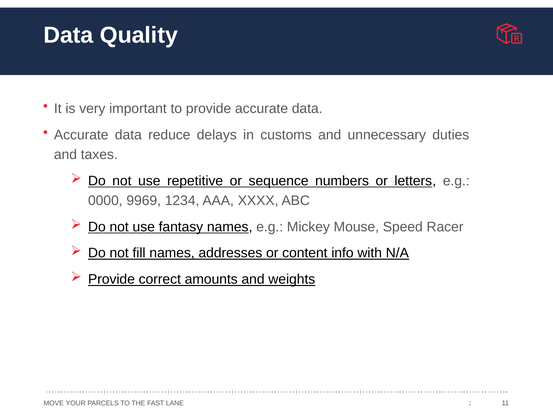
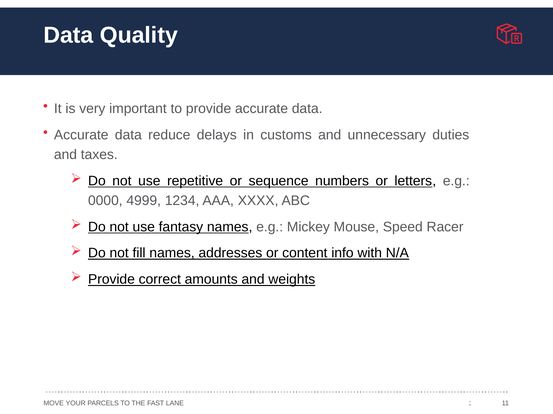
9969: 9969 -> 4999
